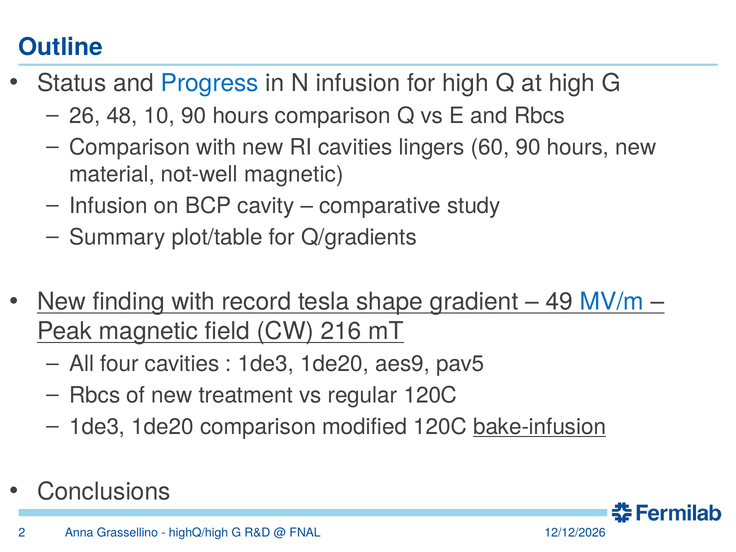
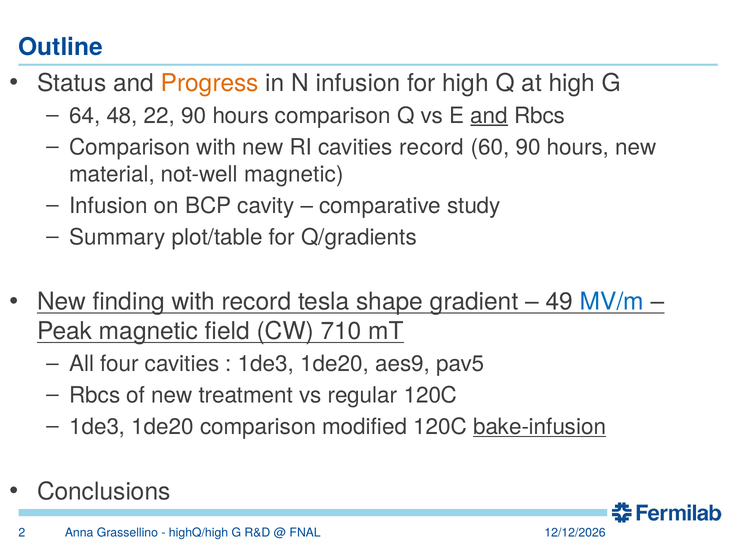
Progress colour: blue -> orange
26: 26 -> 64
10: 10 -> 22
and at (489, 116) underline: none -> present
cavities lingers: lingers -> record
216: 216 -> 710
